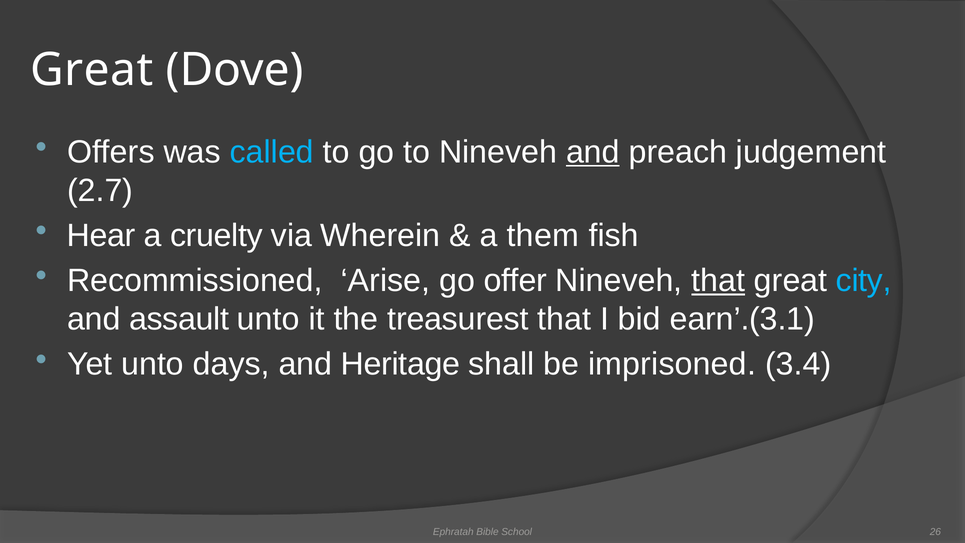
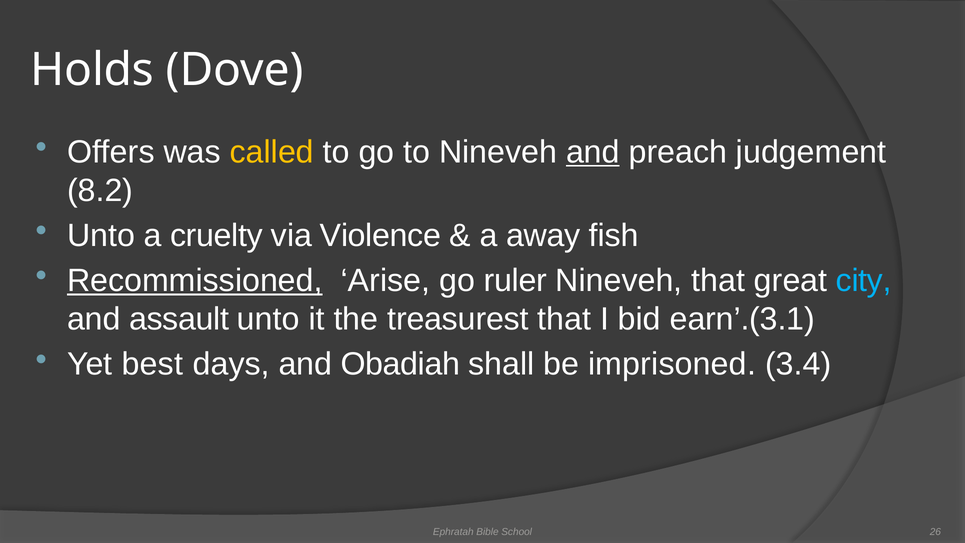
Great at (92, 70): Great -> Holds
called colour: light blue -> yellow
2.7: 2.7 -> 8.2
Hear at (101, 235): Hear -> Unto
Wherein: Wherein -> Violence
them: them -> away
Recommissioned underline: none -> present
offer: offer -> ruler
that at (718, 281) underline: present -> none
Yet unto: unto -> best
Heritage: Heritage -> Obadiah
